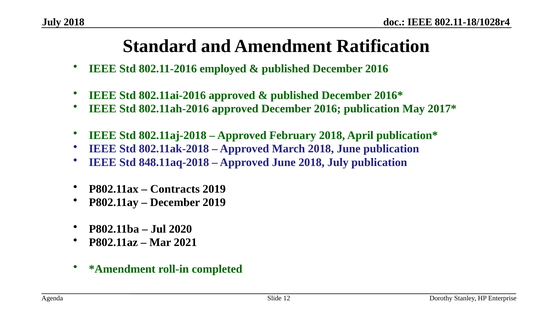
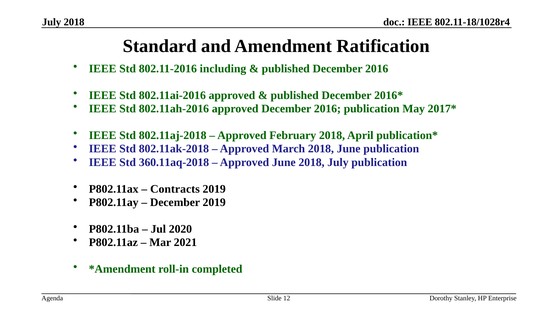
employed: employed -> including
848.11aq-2018: 848.11aq-2018 -> 360.11aq-2018
